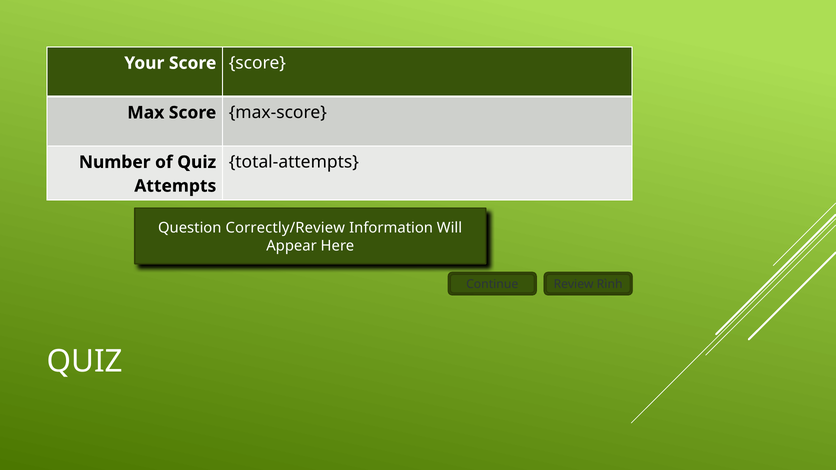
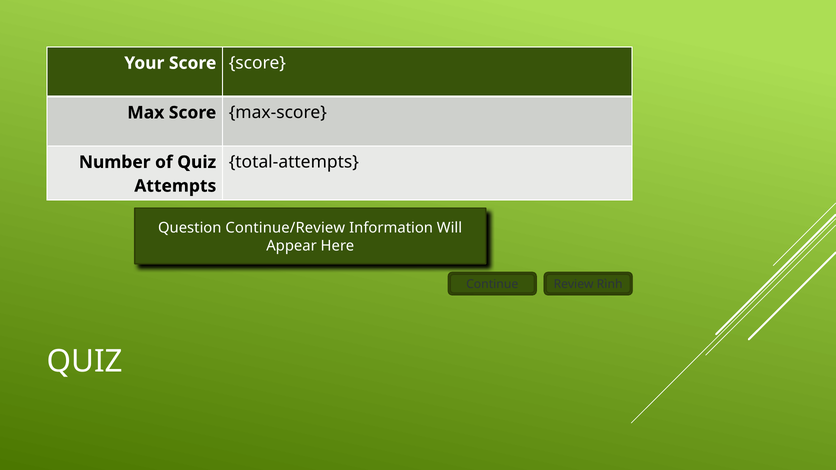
Correctly/Review: Correctly/Review -> Continue/Review
